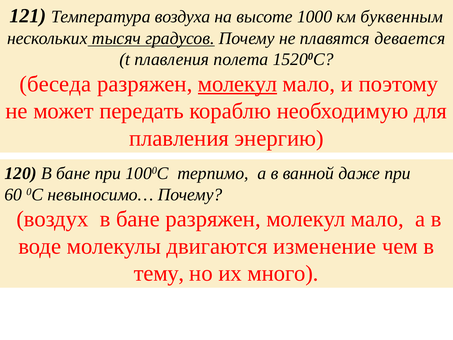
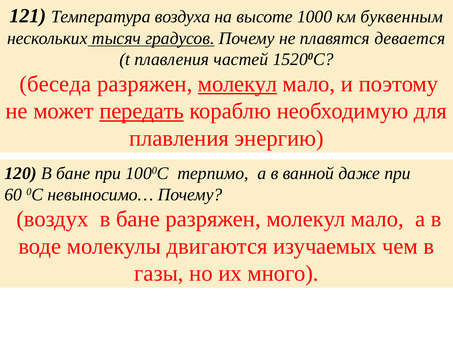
полета: полета -> частей
передать underline: none -> present
изменение: изменение -> изучаемых
тему: тему -> газы
